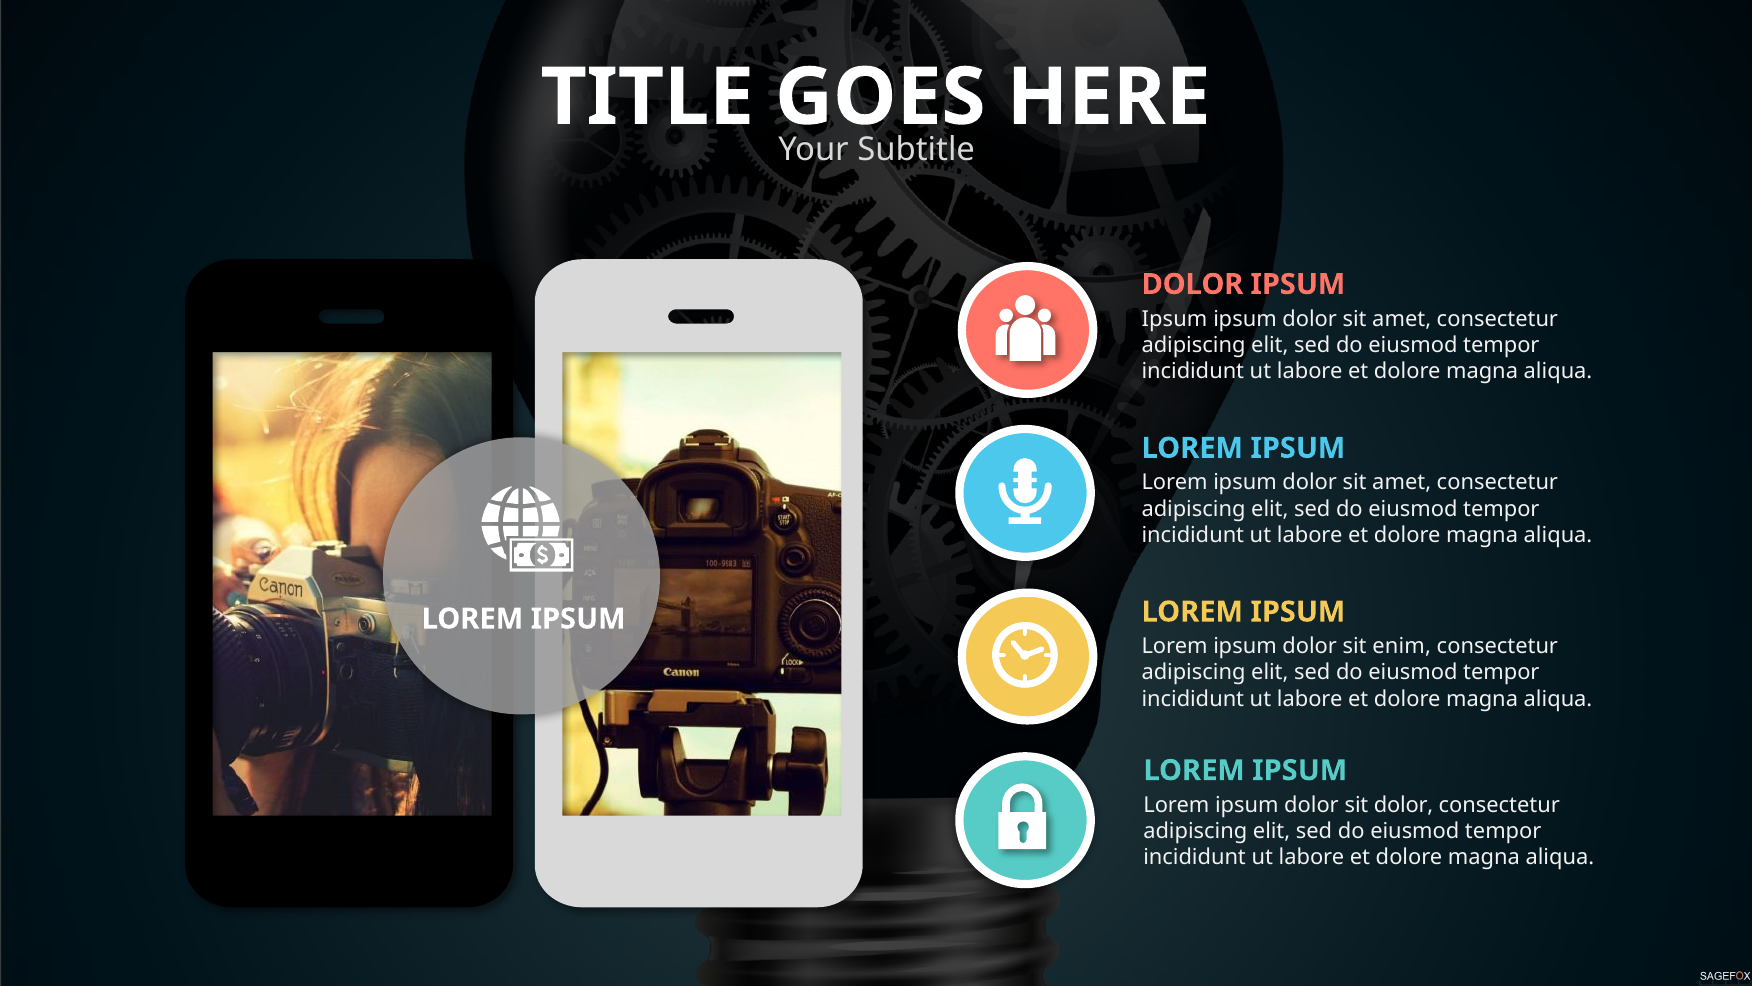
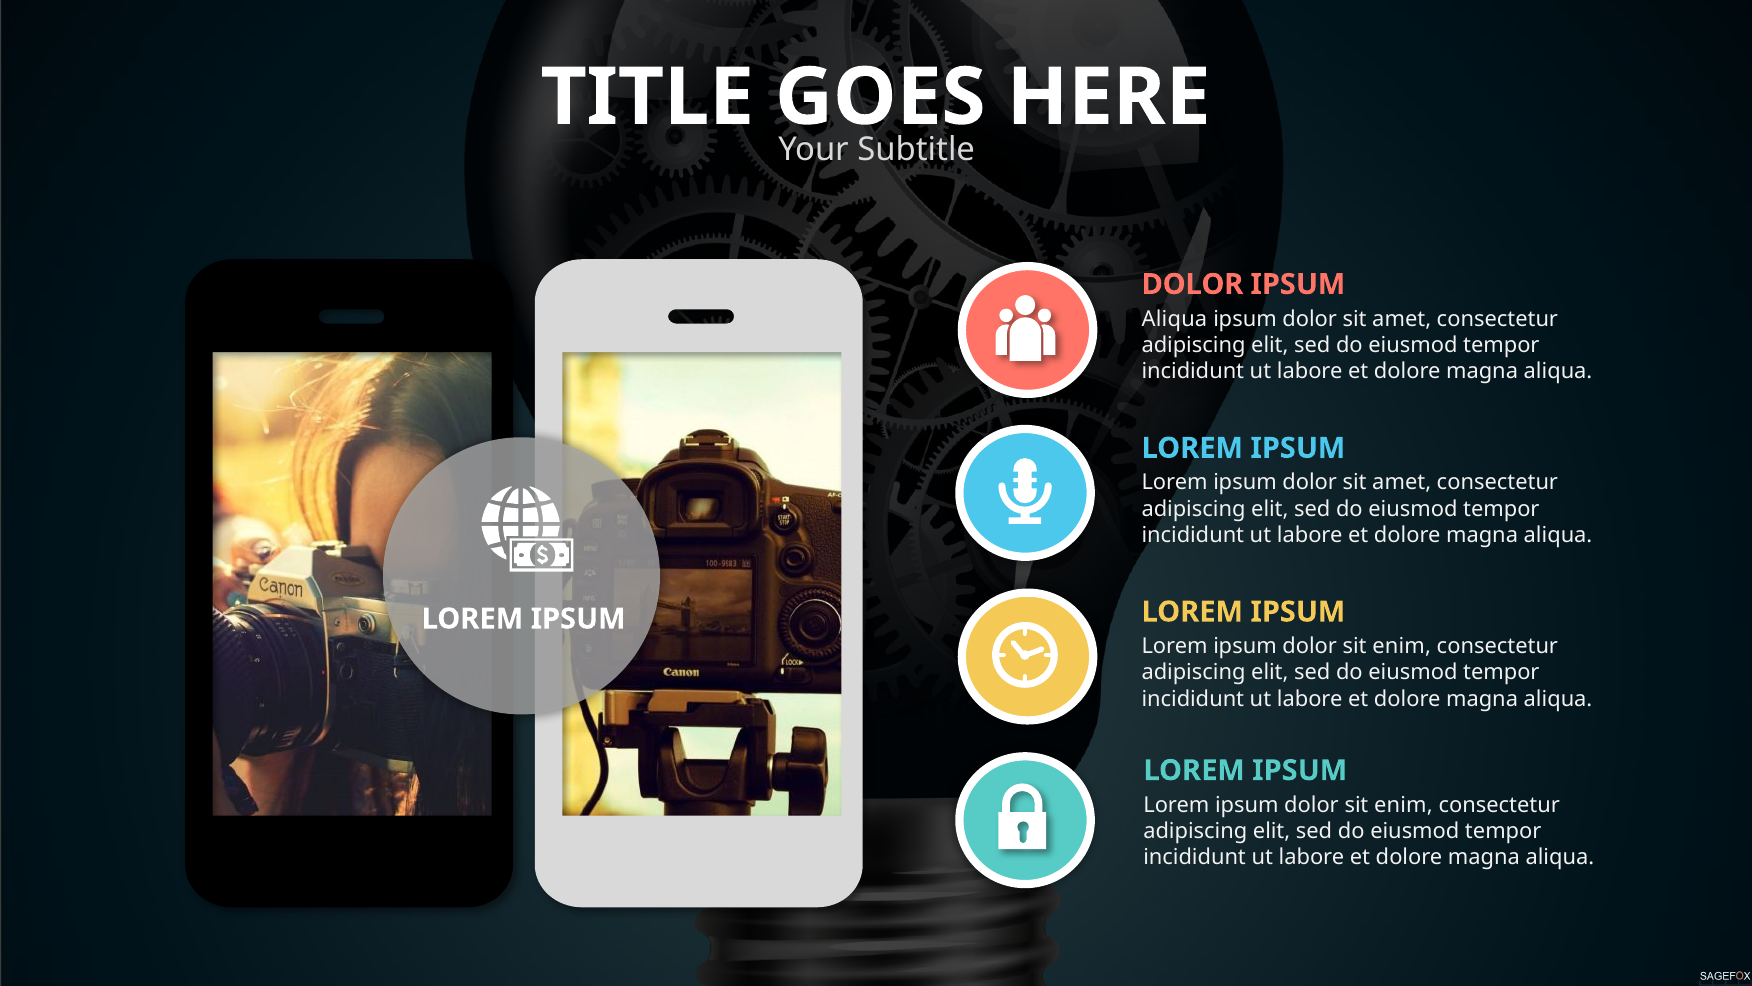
Ipsum at (1174, 319): Ipsum -> Aliqua
dolor at (1404, 805): dolor -> enim
